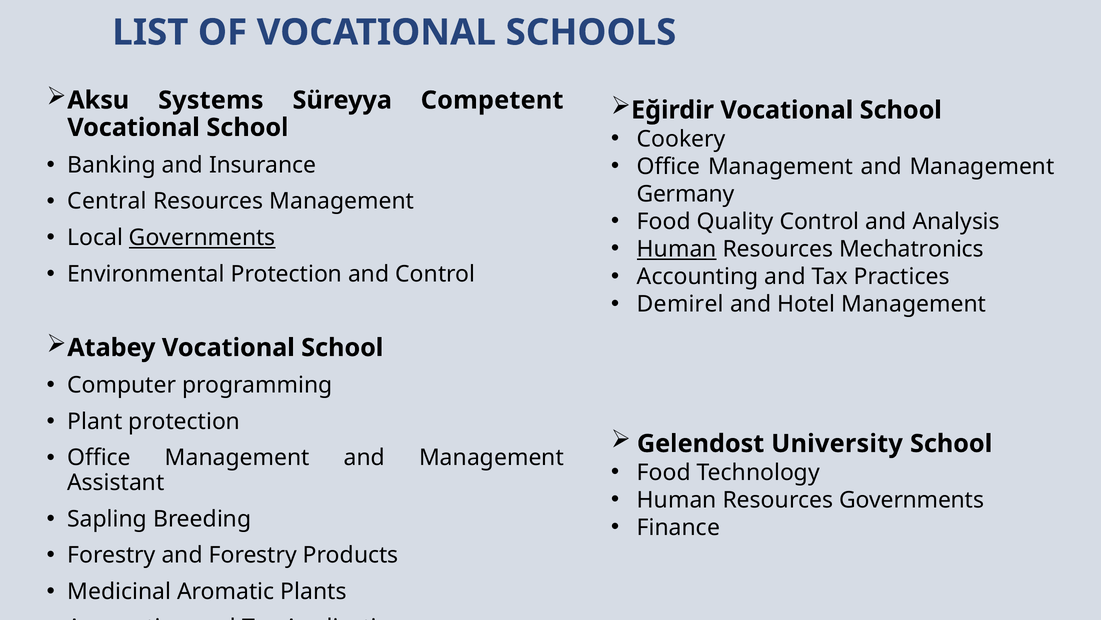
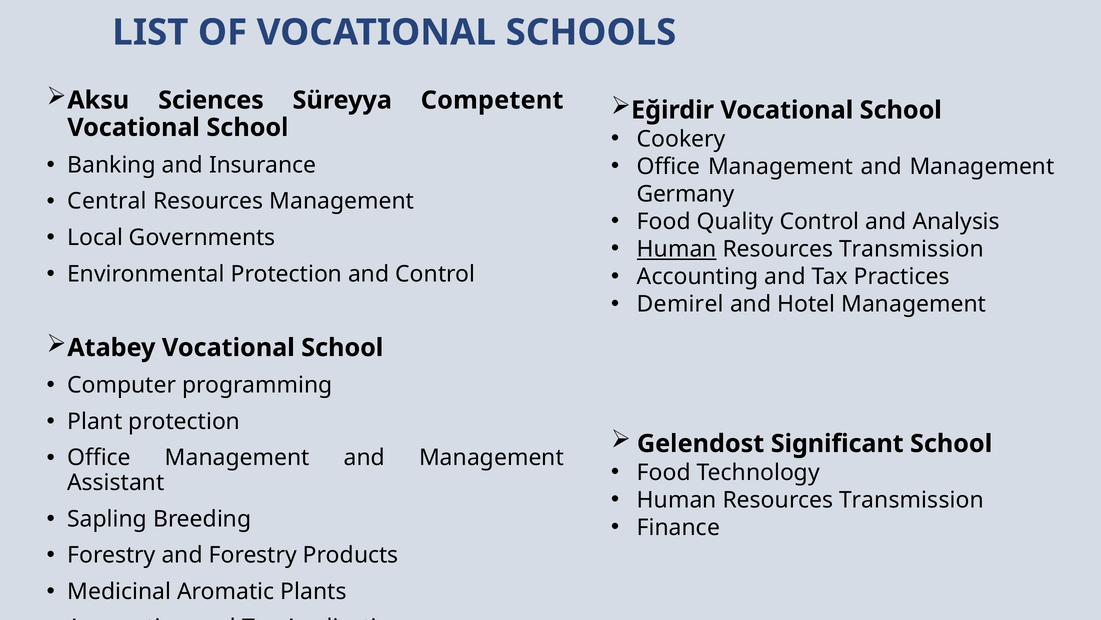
Systems: Systems -> Sciences
Governments at (202, 237) underline: present -> none
Mechatronics at (912, 249): Mechatronics -> Transmission
University: University -> Significant
Governments at (912, 499): Governments -> Transmission
